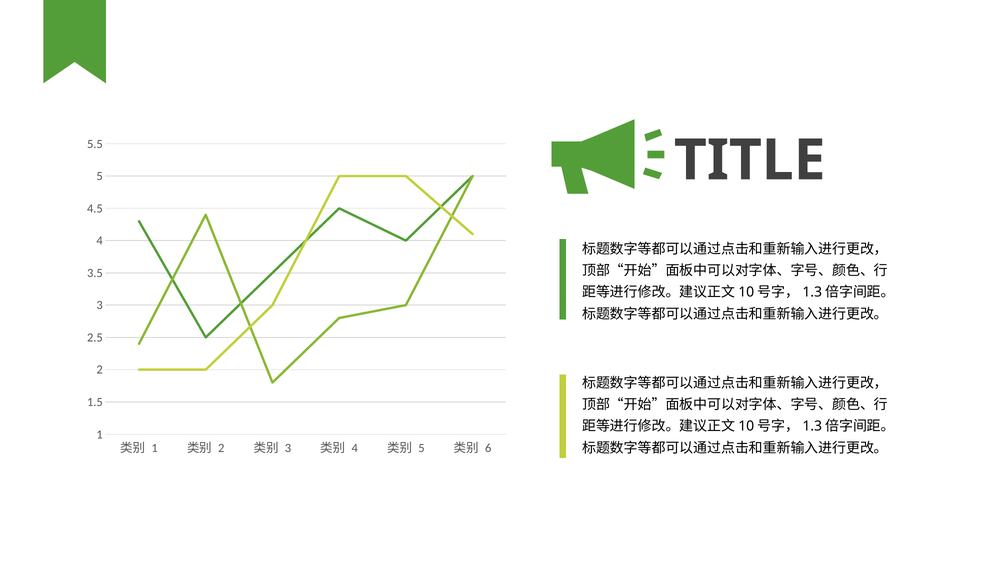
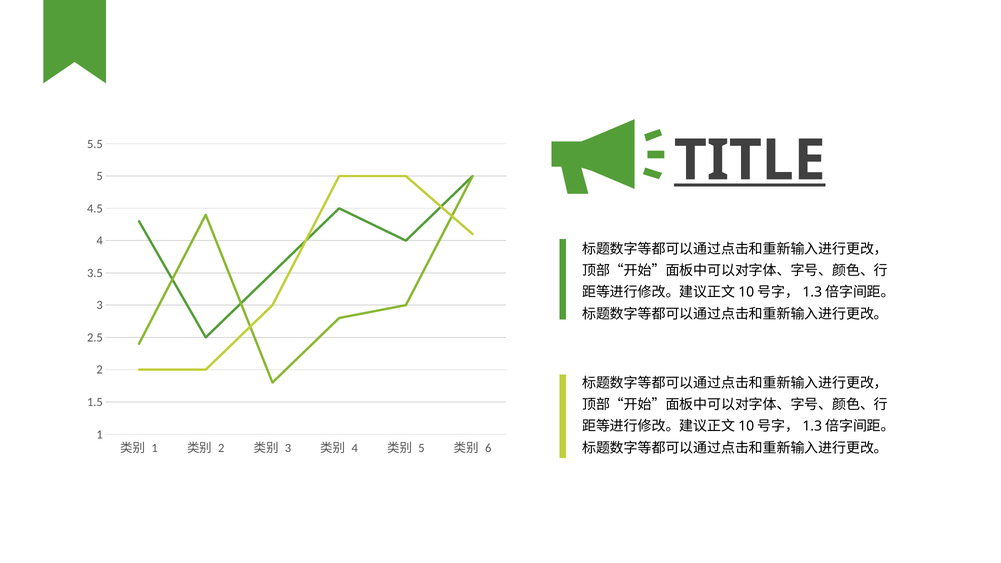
TITLE underline: none -> present
